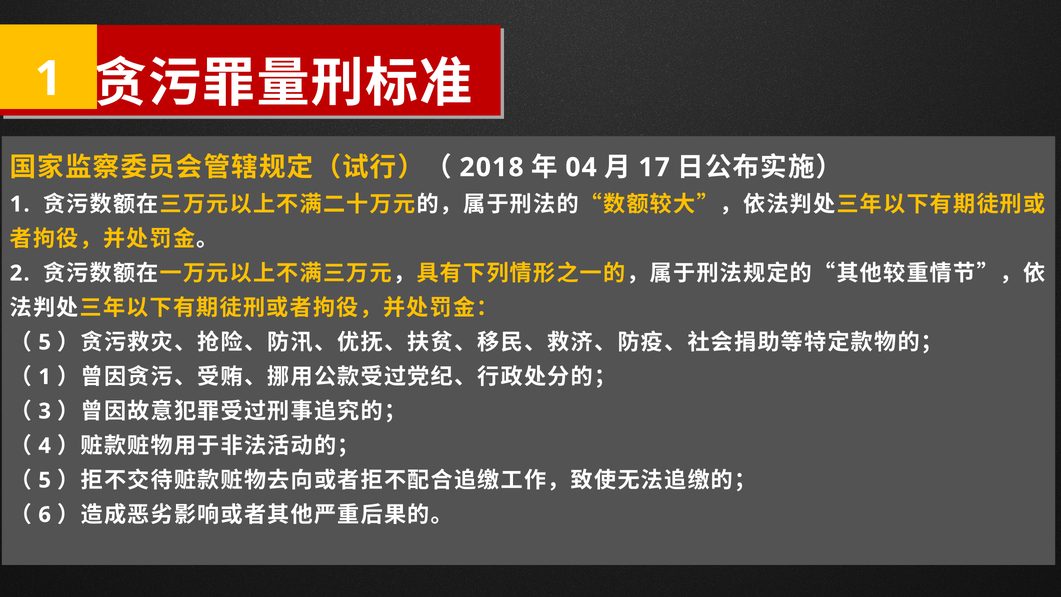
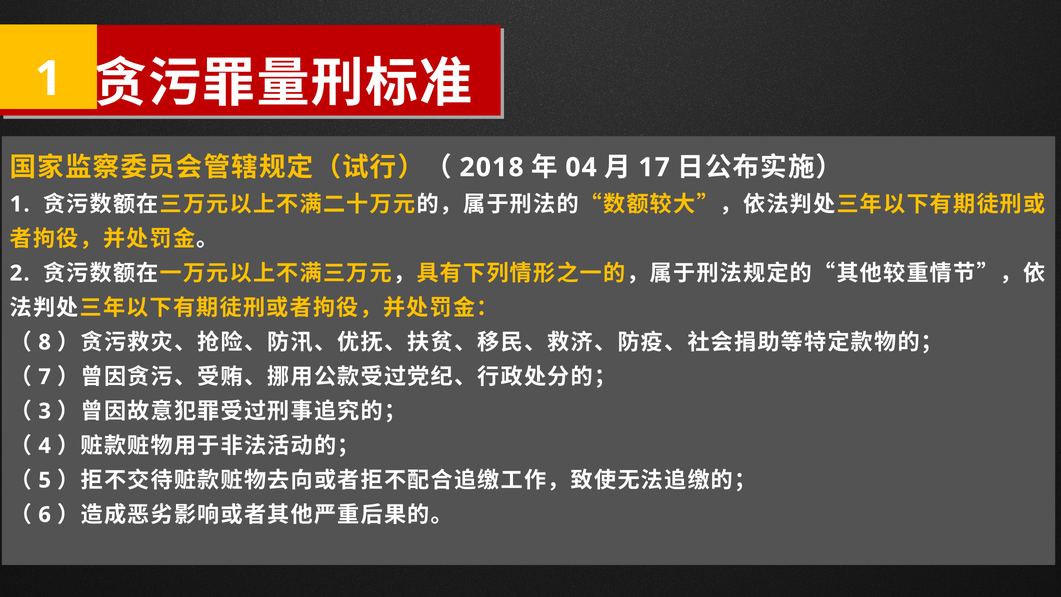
5 at (45, 342): 5 -> 8
1 at (45, 377): 1 -> 7
